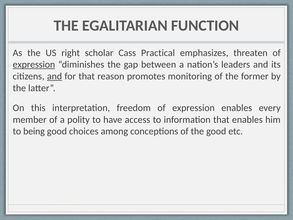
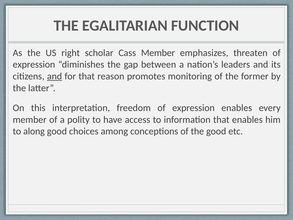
Cass Practical: Practical -> Member
expression at (34, 64) underline: present -> none
being: being -> along
